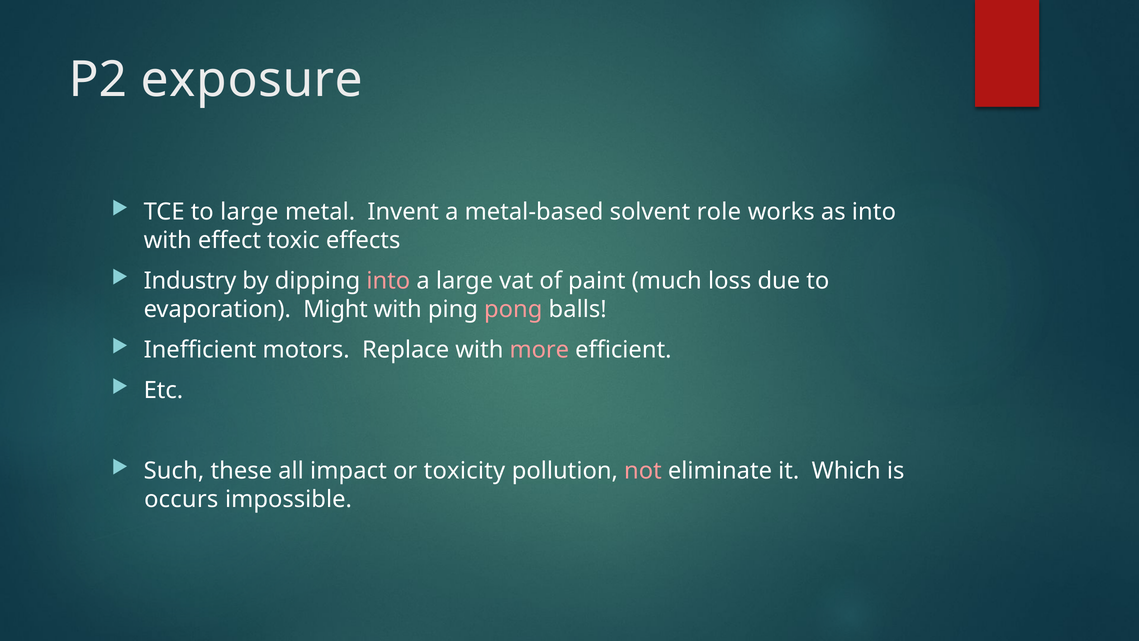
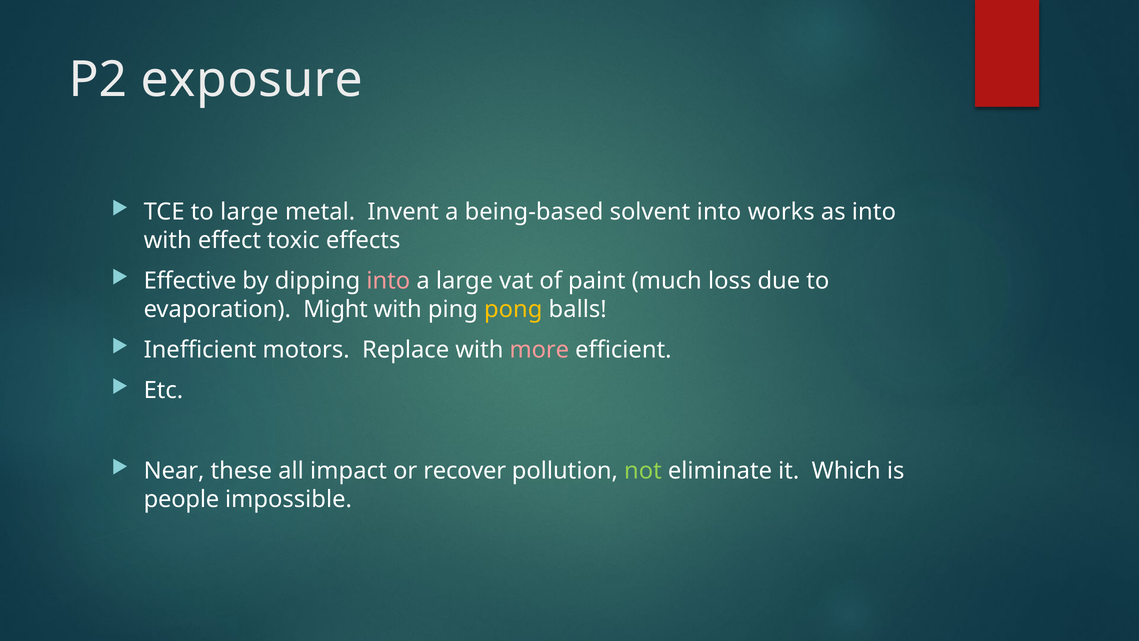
metal-based: metal-based -> being-based
solvent role: role -> into
Industry: Industry -> Effective
pong colour: pink -> yellow
Such: Such -> Near
toxicity: toxicity -> recover
not colour: pink -> light green
occurs: occurs -> people
